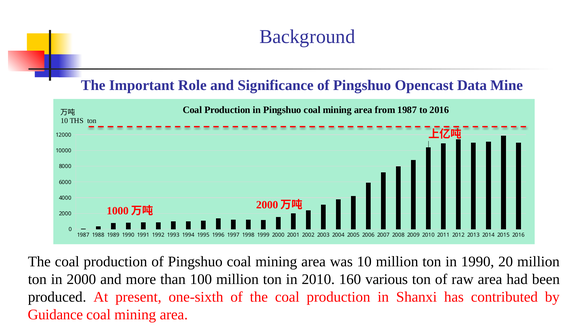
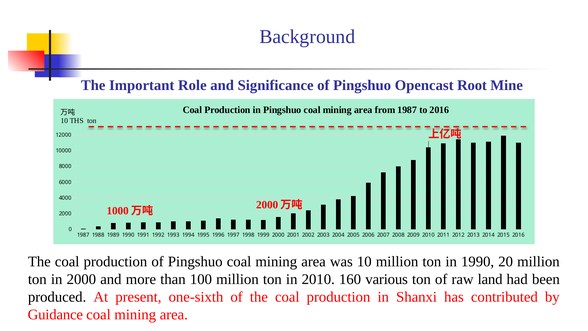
Data: Data -> Root
raw area: area -> land
